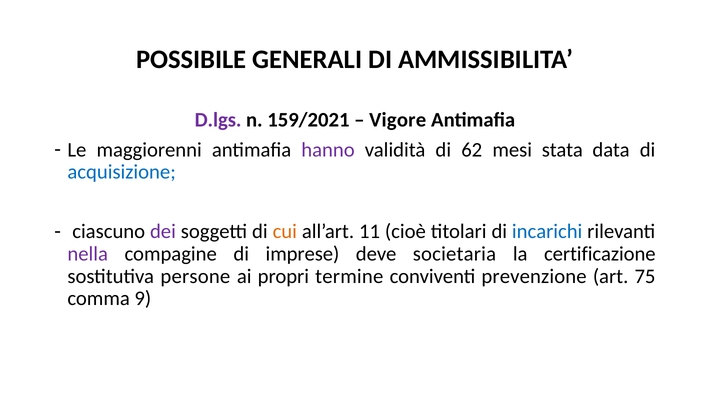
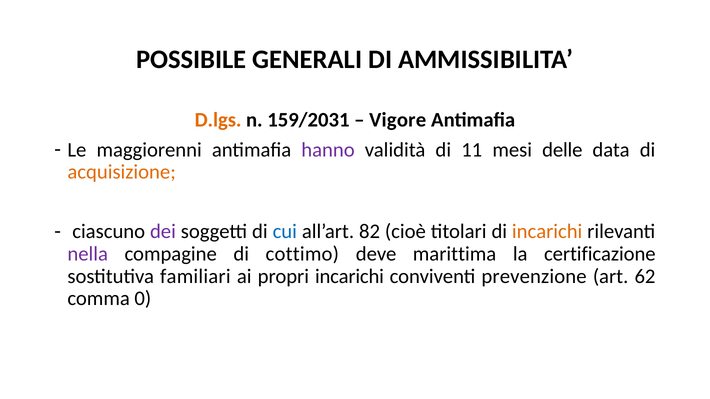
D.lgs colour: purple -> orange
159/2021: 159/2021 -> 159/2031
62: 62 -> 11
stata: stata -> delle
acquisizione colour: blue -> orange
cui colour: orange -> blue
11: 11 -> 82
incarichi at (547, 232) colour: blue -> orange
imprese: imprese -> cottimo
societaria: societaria -> marittima
persone: persone -> familiari
propri termine: termine -> incarichi
75: 75 -> 62
9: 9 -> 0
